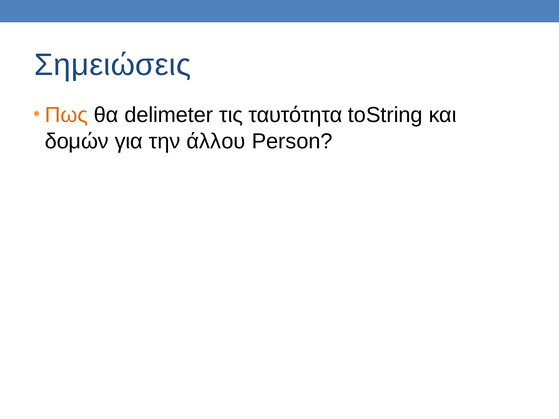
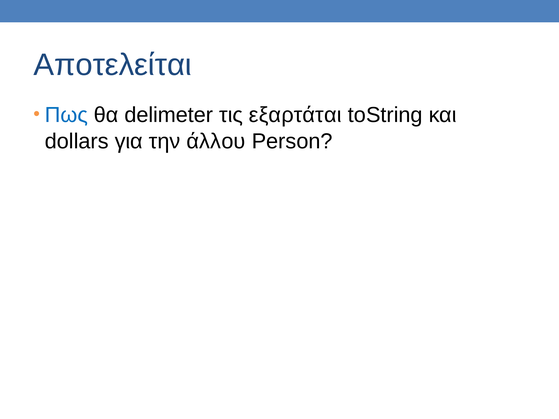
Σημειώσεις: Σημειώσεις -> Αποτελείται
Πως colour: orange -> blue
ταυτότητα: ταυτότητα -> εξαρτάται
δομών: δομών -> dollars
